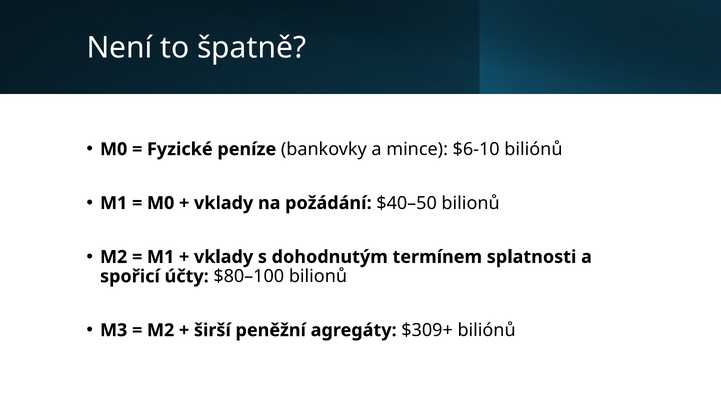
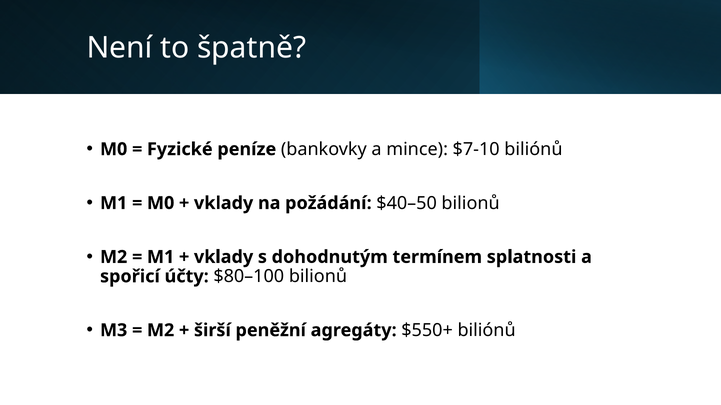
$6-10: $6-10 -> $7-10
$309+: $309+ -> $550+
